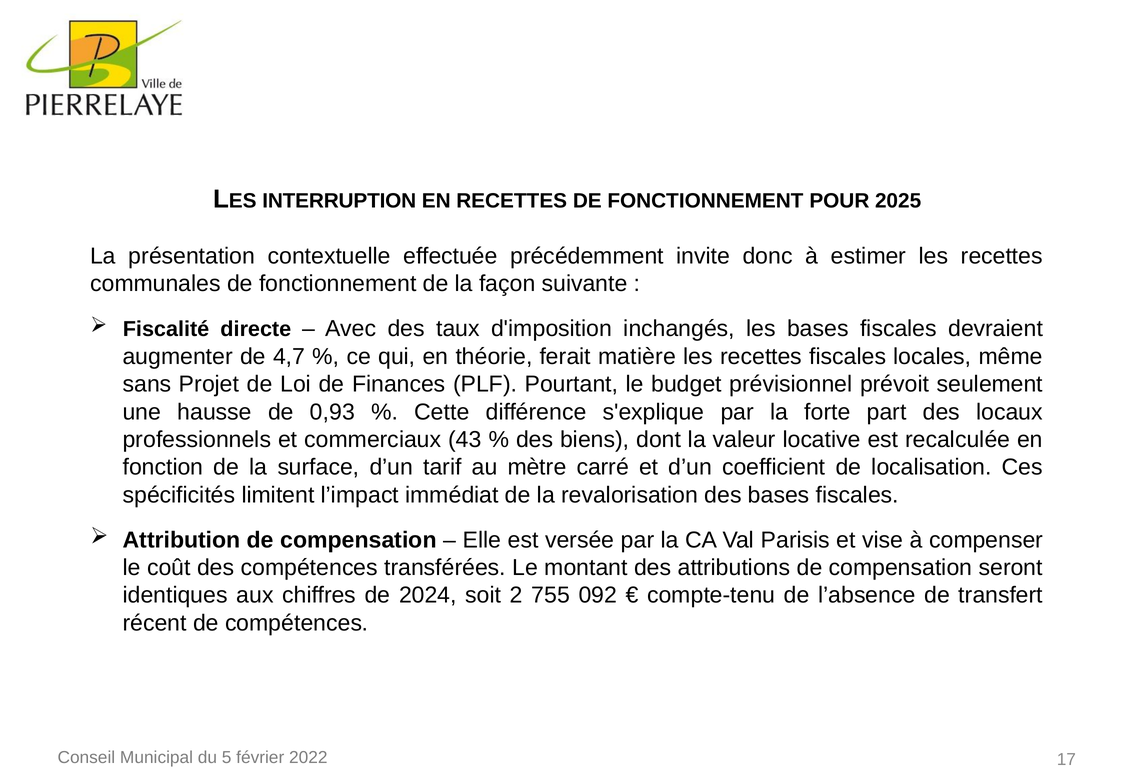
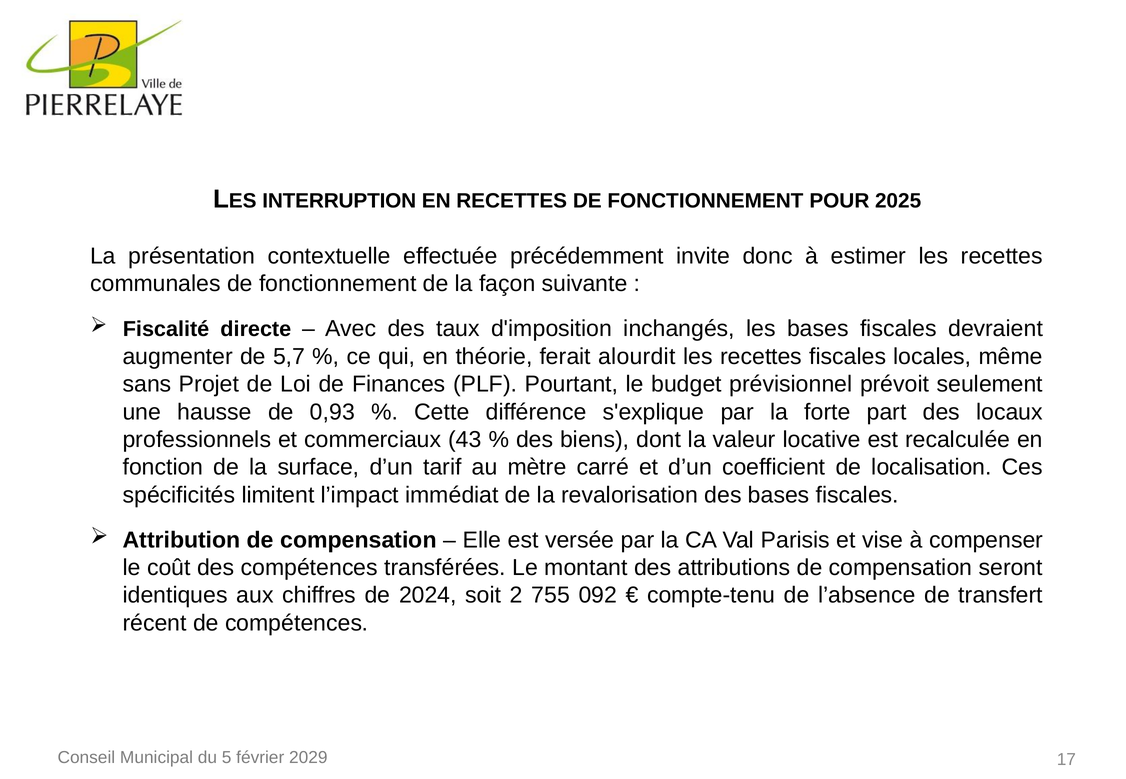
4,7: 4,7 -> 5,7
matière: matière -> alourdit
2022: 2022 -> 2029
